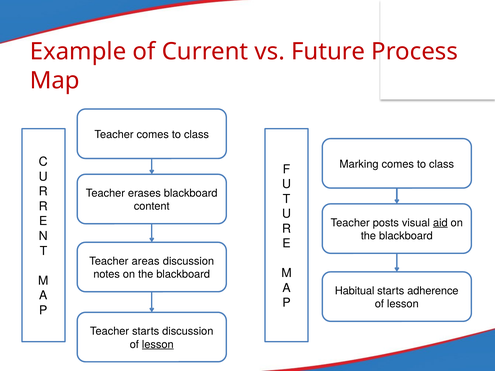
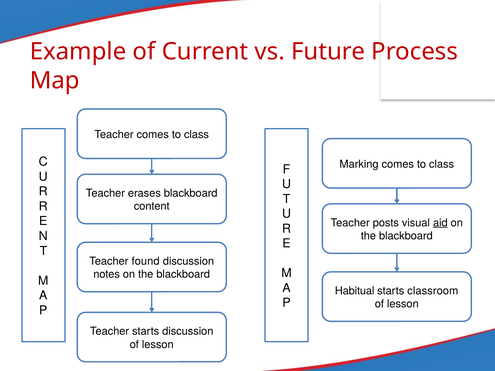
areas: areas -> found
adherence: adherence -> classroom
lesson at (158, 345) underline: present -> none
